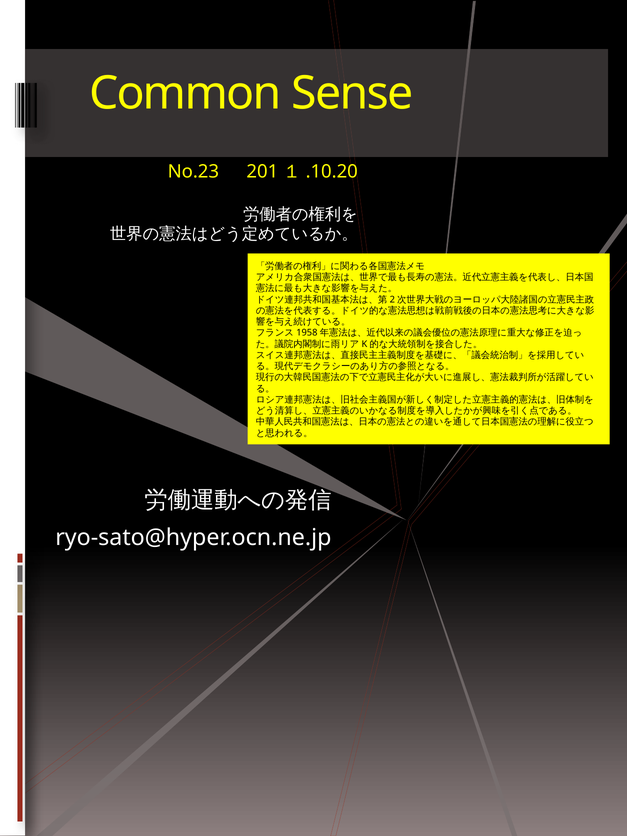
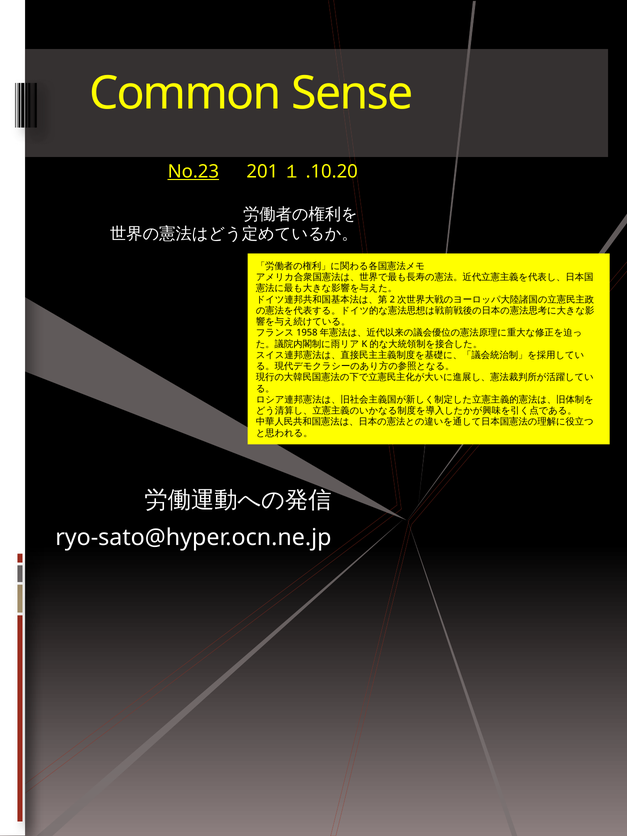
No.23 underline: none -> present
